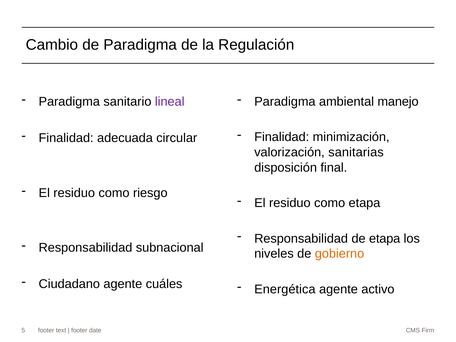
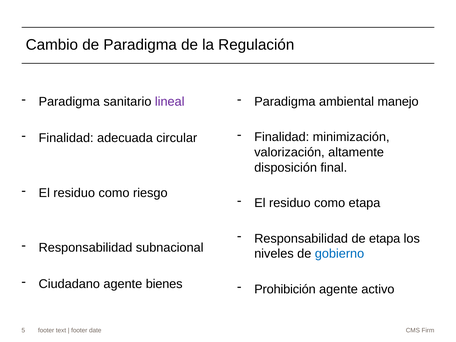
sanitarias: sanitarias -> altamente
gobierno colour: orange -> blue
cuáles: cuáles -> bienes
Energética: Energética -> Prohibición
